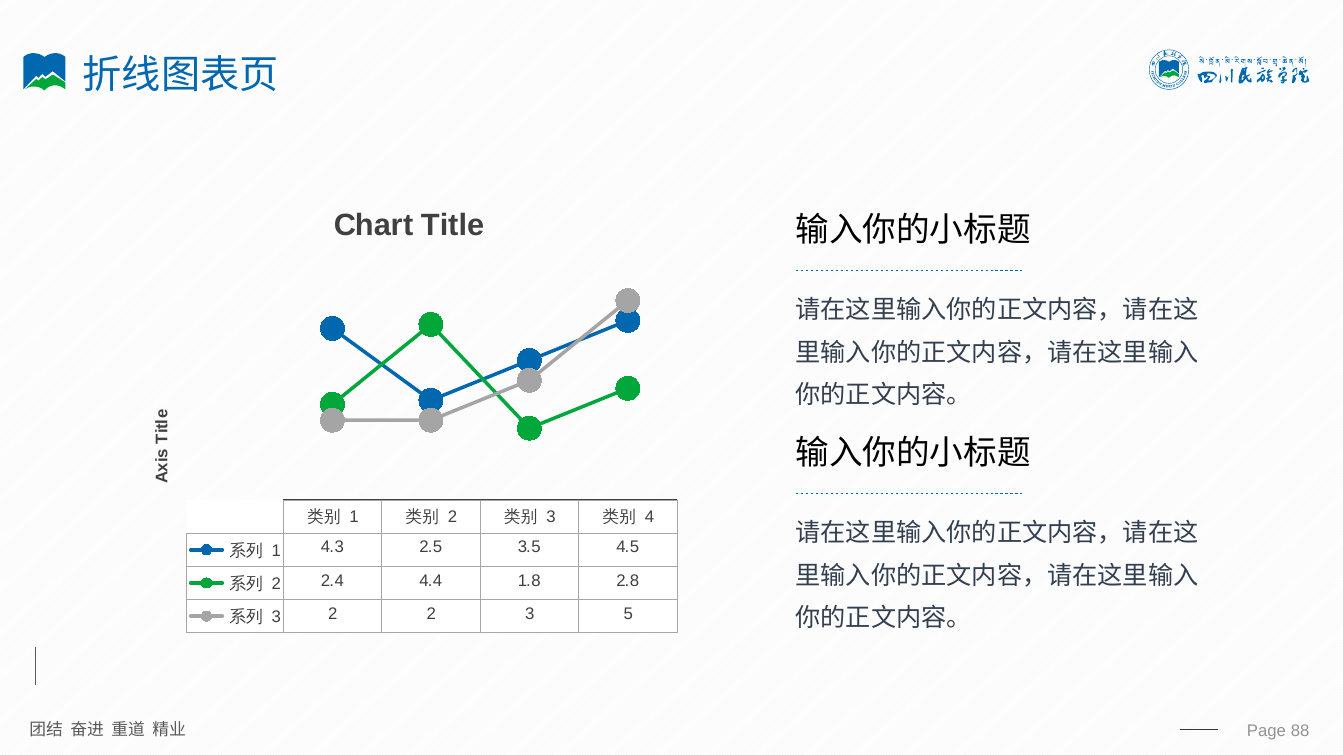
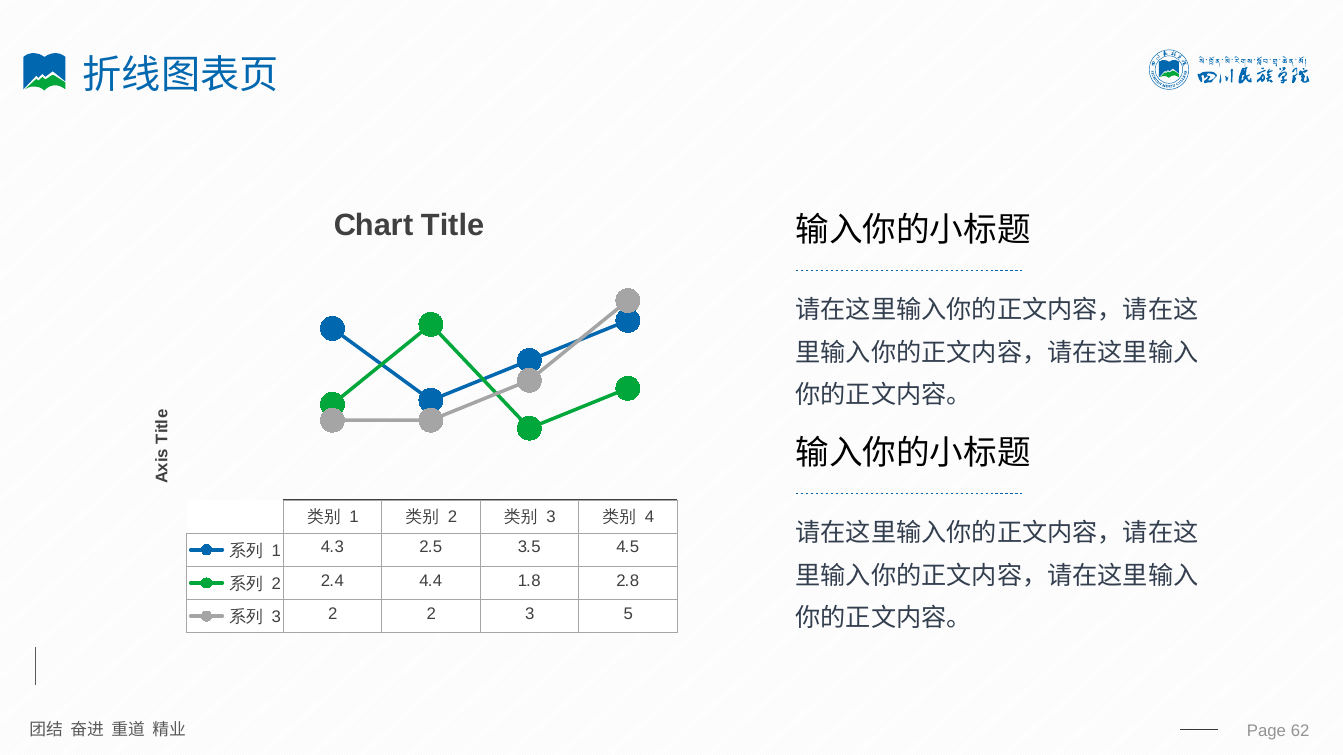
88: 88 -> 62
